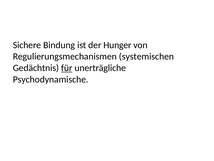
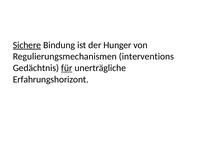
Sichere underline: none -> present
systemischen: systemischen -> interventions
Psychodynamische: Psychodynamische -> Erfahrungshorizont
